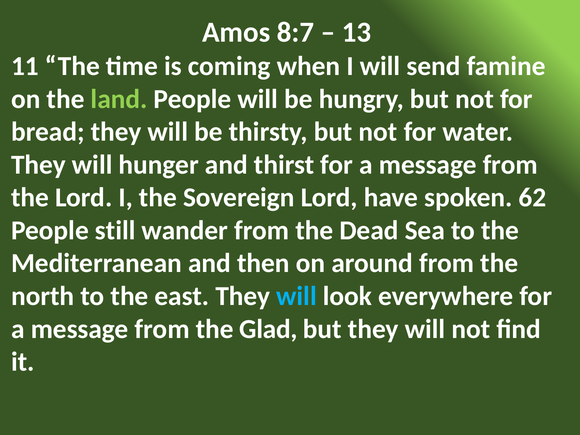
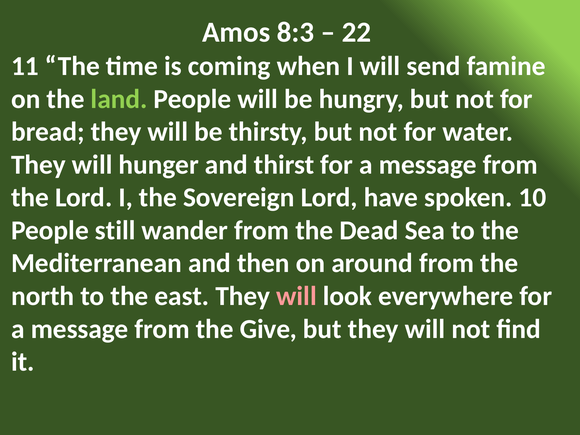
8:7: 8:7 -> 8:3
13: 13 -> 22
62: 62 -> 10
will at (296, 296) colour: light blue -> pink
Glad: Glad -> Give
